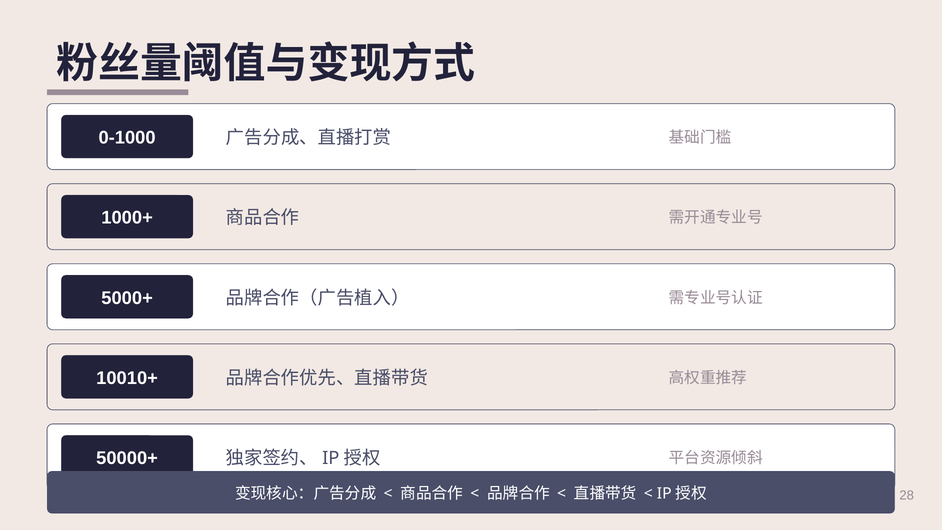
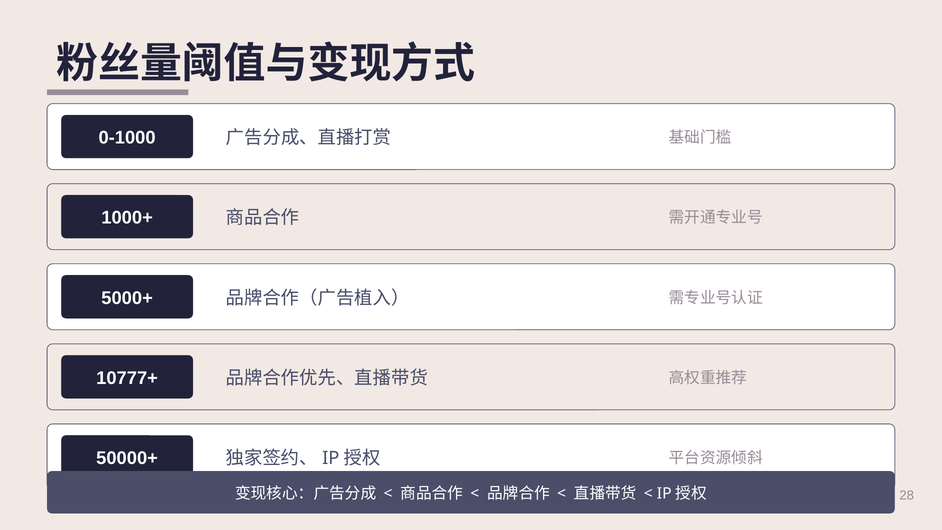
10010+: 10010+ -> 10777+
